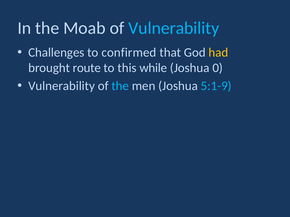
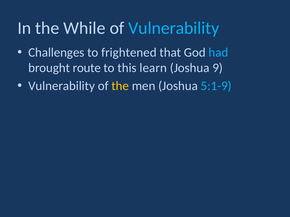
Moab: Moab -> While
confirmed: confirmed -> frightened
had colour: yellow -> light blue
while: while -> learn
0: 0 -> 9
the at (120, 86) colour: light blue -> yellow
